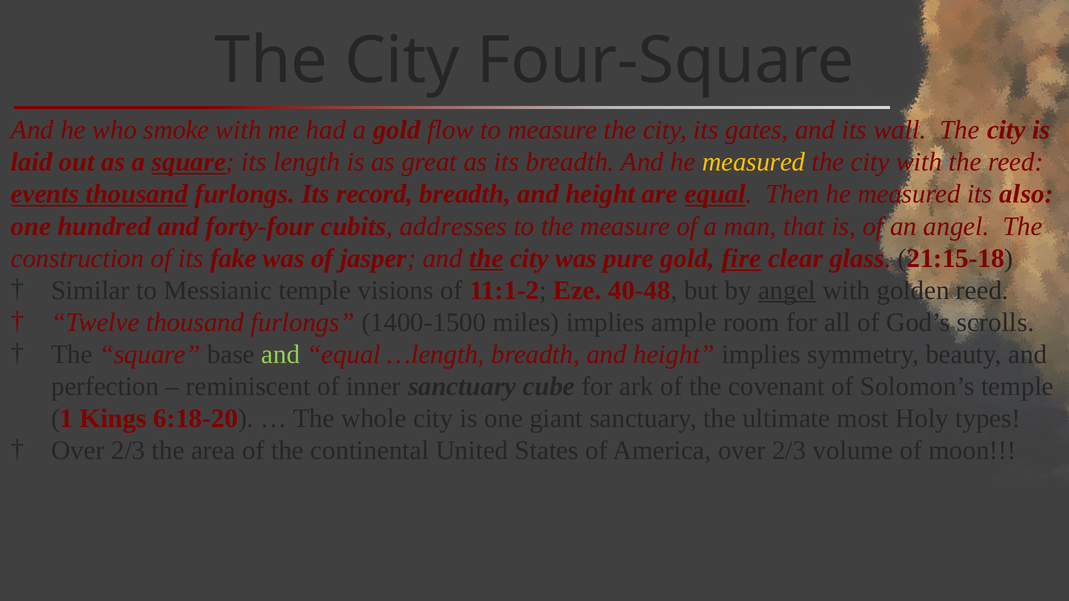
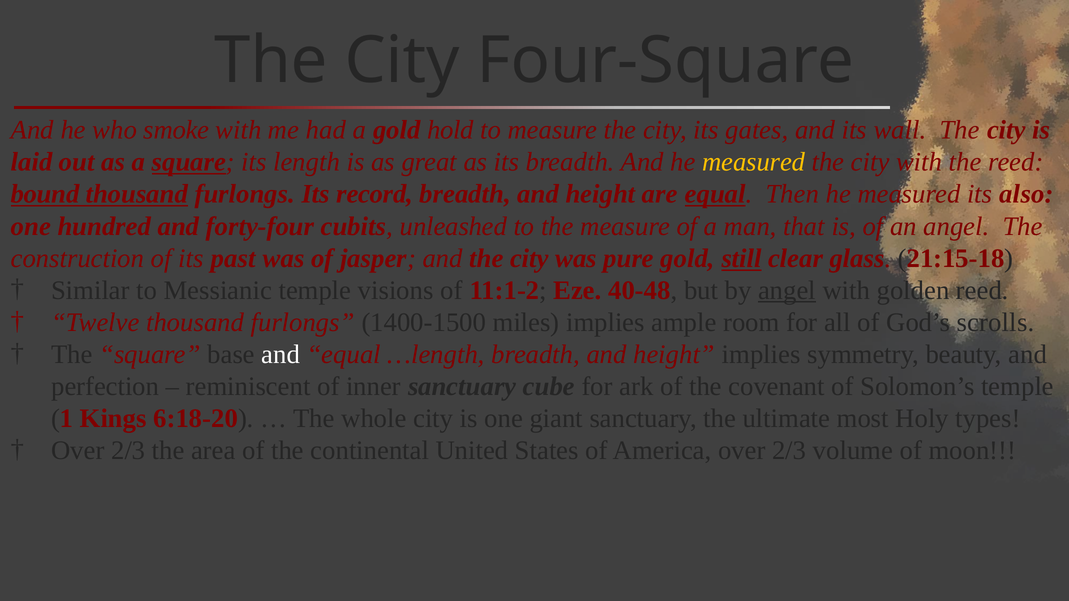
flow: flow -> hold
events: events -> bound
addresses: addresses -> unleashed
fake: fake -> past
the at (486, 258) underline: present -> none
fire: fire -> still
and at (281, 355) colour: light green -> white
